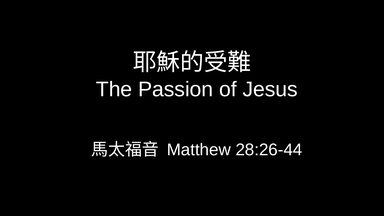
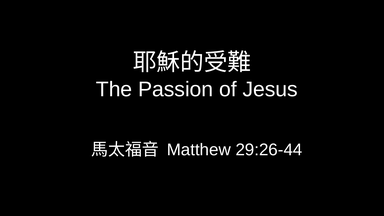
28:26-44: 28:26-44 -> 29:26-44
